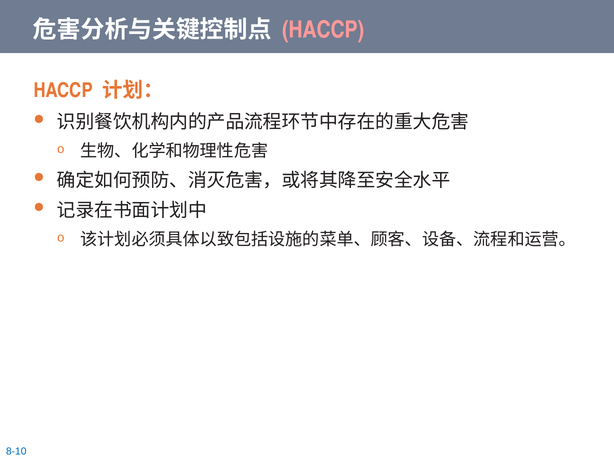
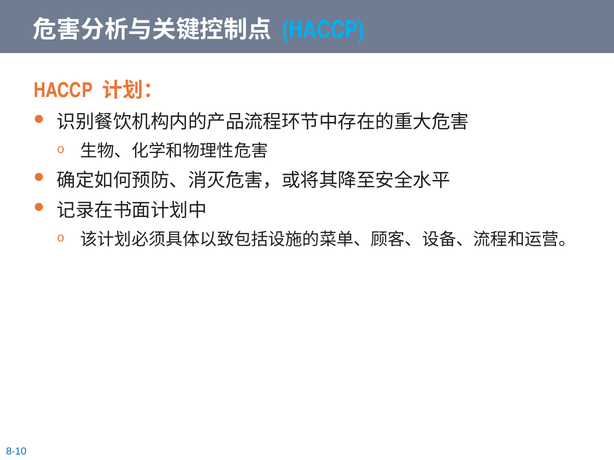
HACCP at (323, 30) colour: pink -> light blue
